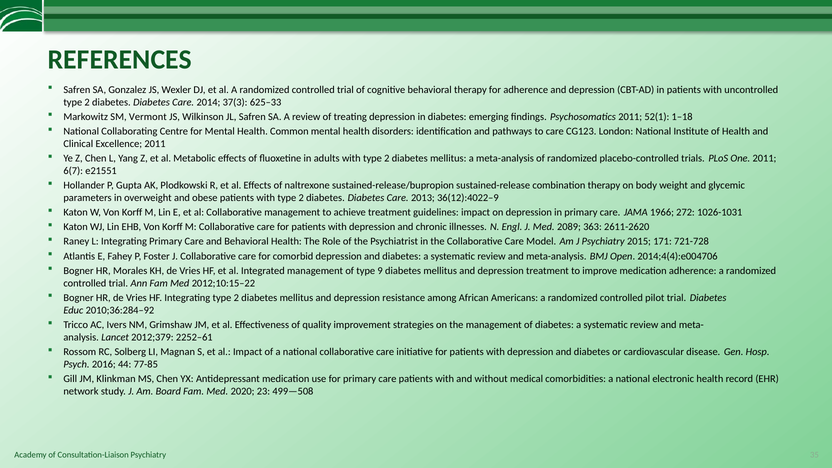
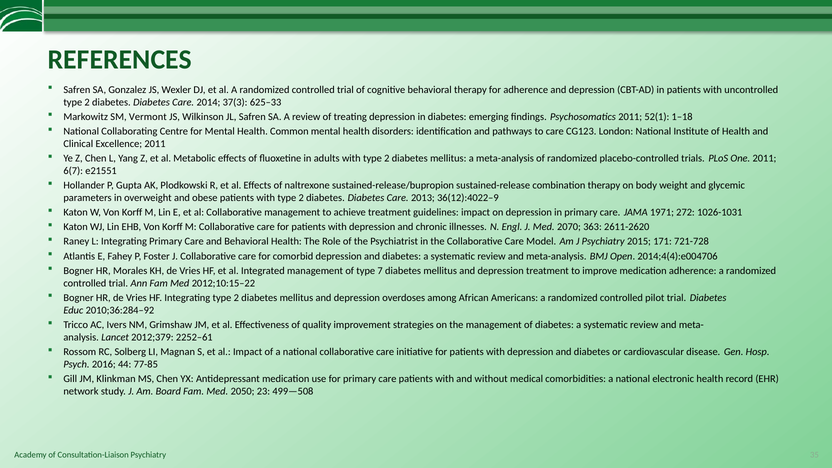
1966: 1966 -> 1971
2089: 2089 -> 2070
9: 9 -> 7
resistance: resistance -> overdoses
2020: 2020 -> 2050
